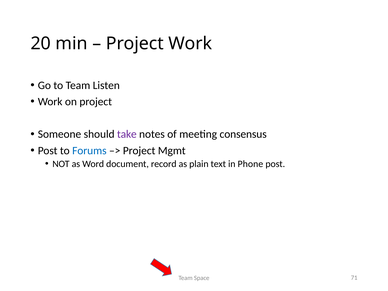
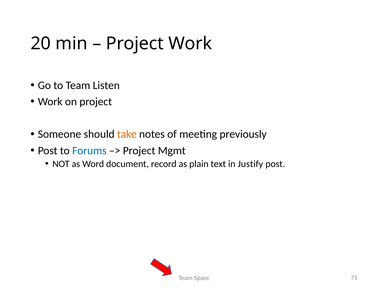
take colour: purple -> orange
consensus: consensus -> previously
Phone: Phone -> Justify
